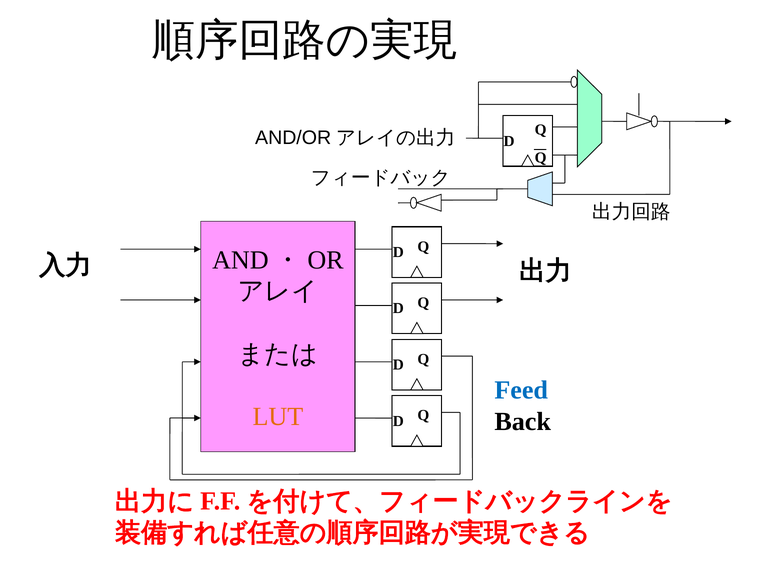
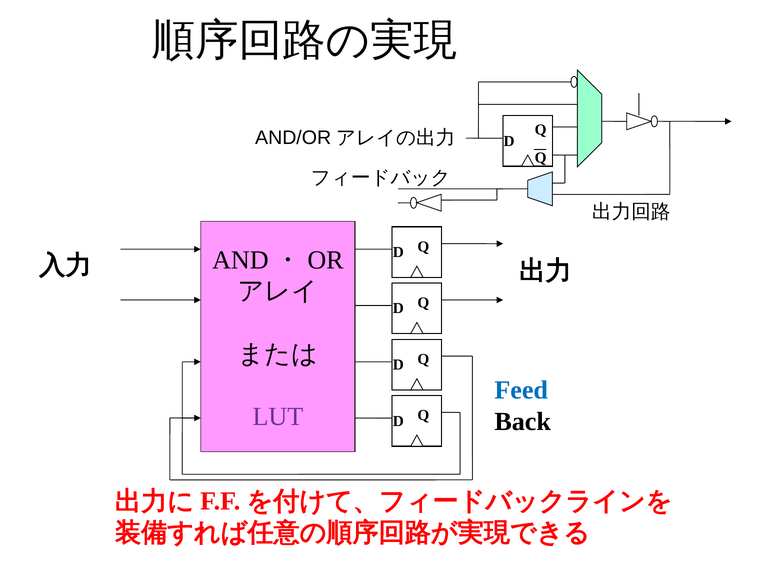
LUT colour: orange -> purple
